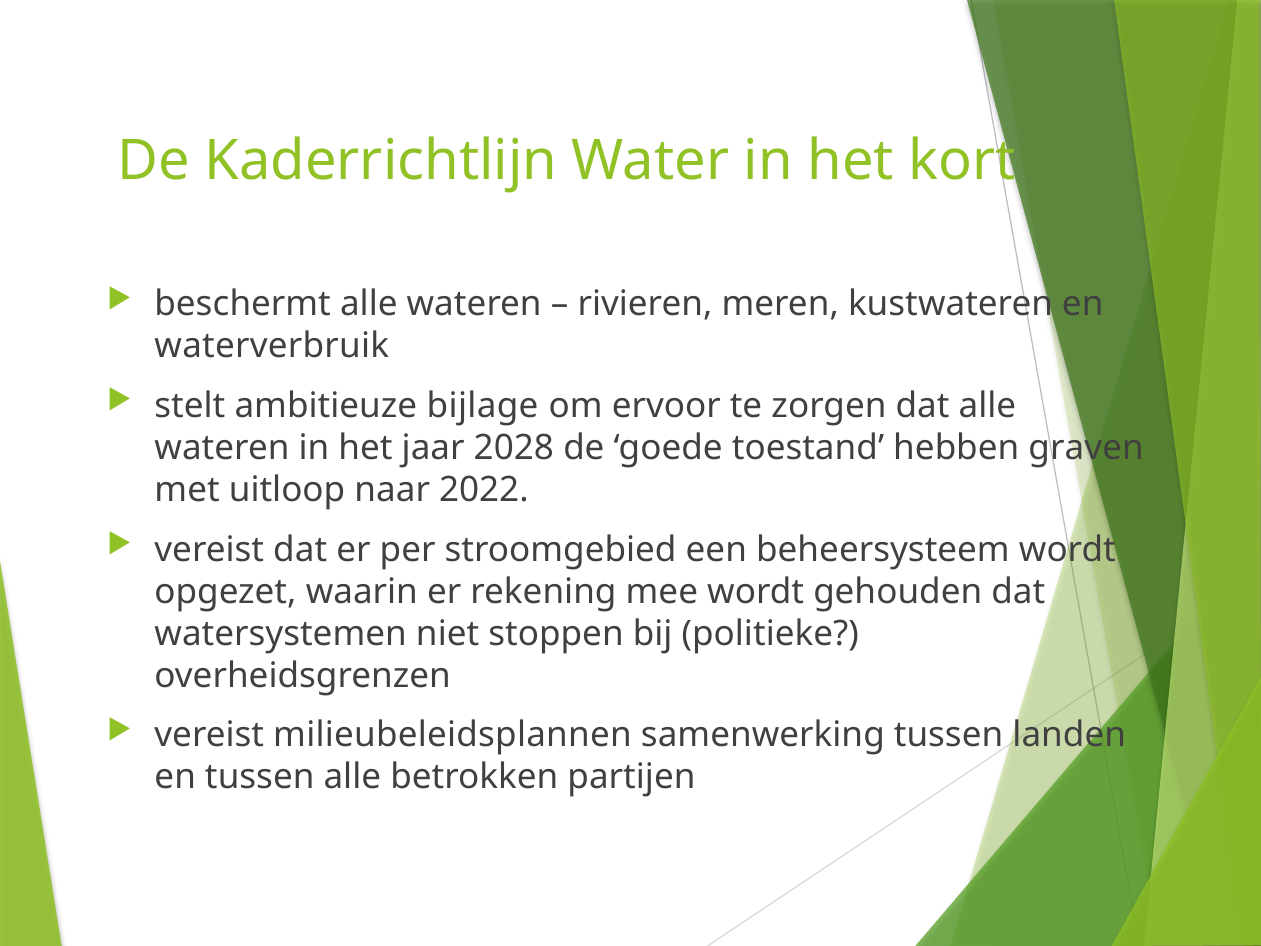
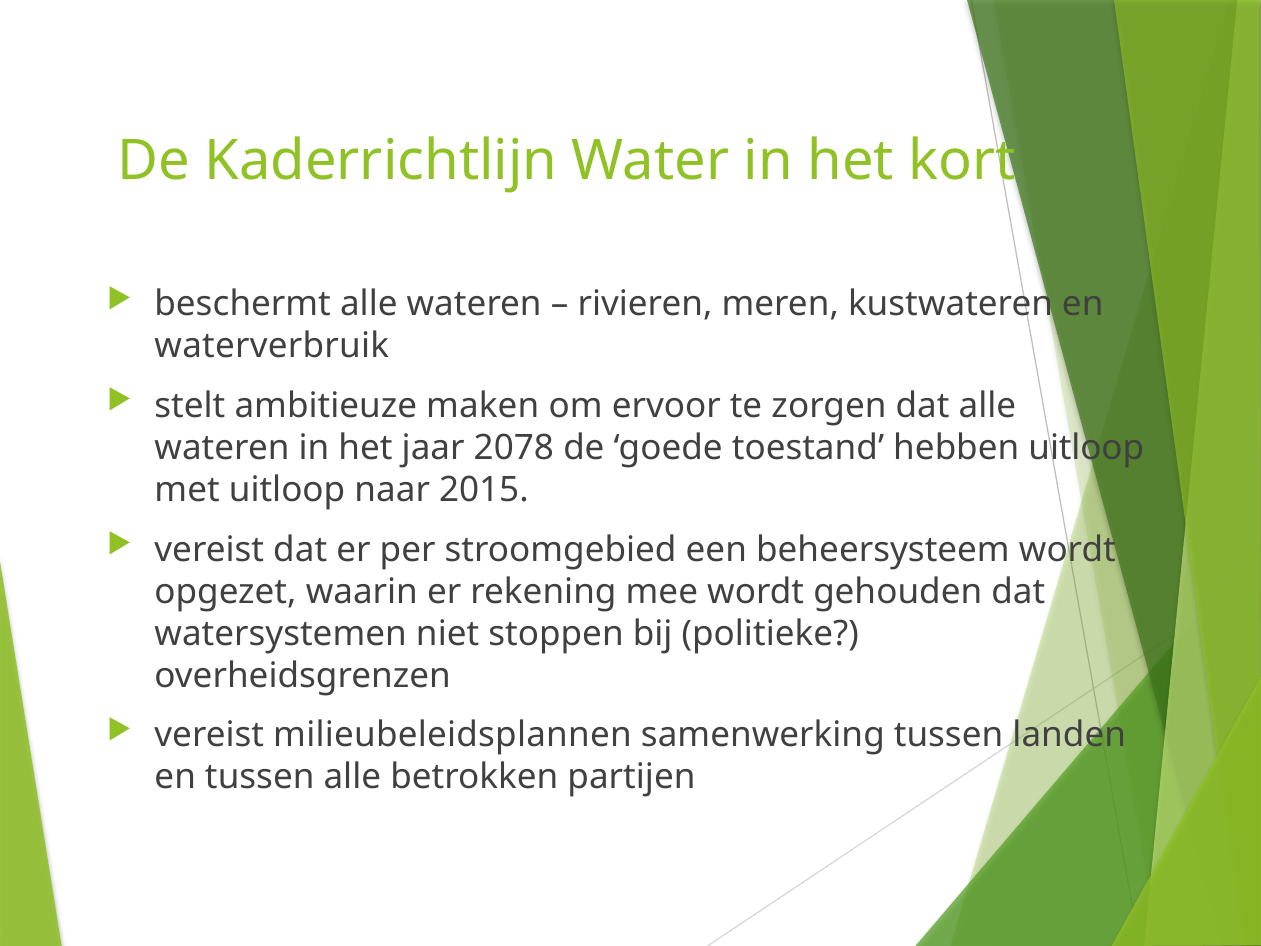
bijlage: bijlage -> maken
2028: 2028 -> 2078
hebben graven: graven -> uitloop
2022: 2022 -> 2015
